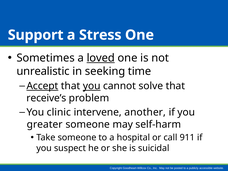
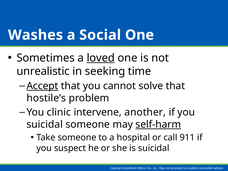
Support: Support -> Washes
Stress: Stress -> Social
you at (92, 86) underline: present -> none
receive’s: receive’s -> hostile’s
greater at (45, 124): greater -> suicidal
self-harm underline: none -> present
